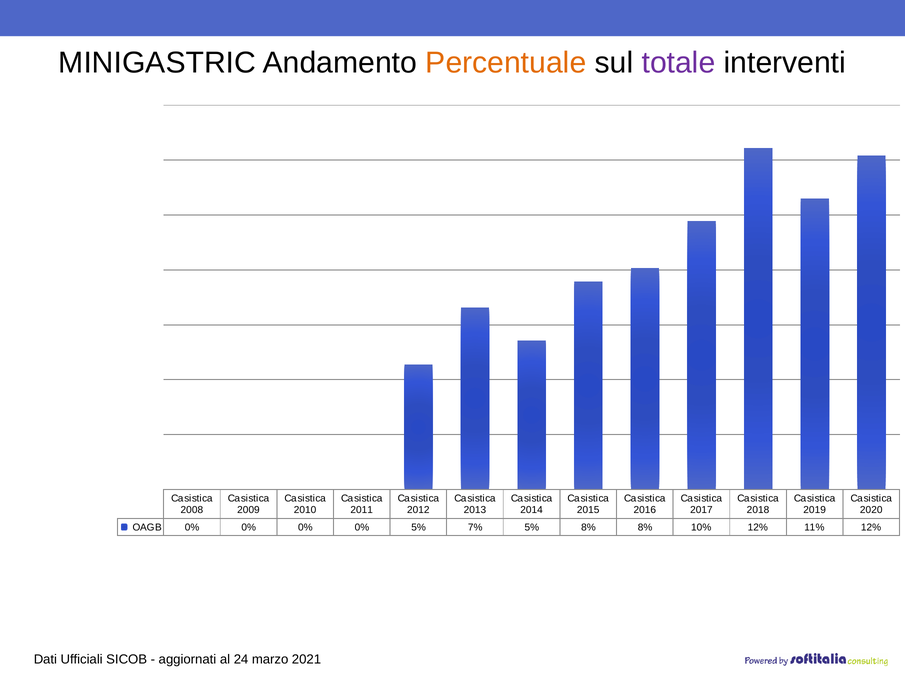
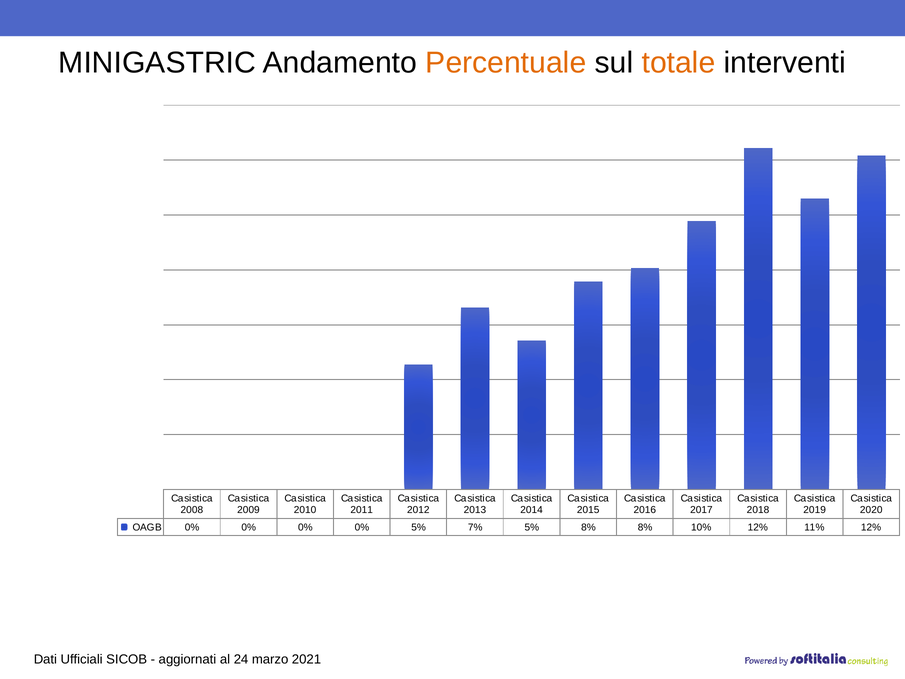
totale colour: purple -> orange
